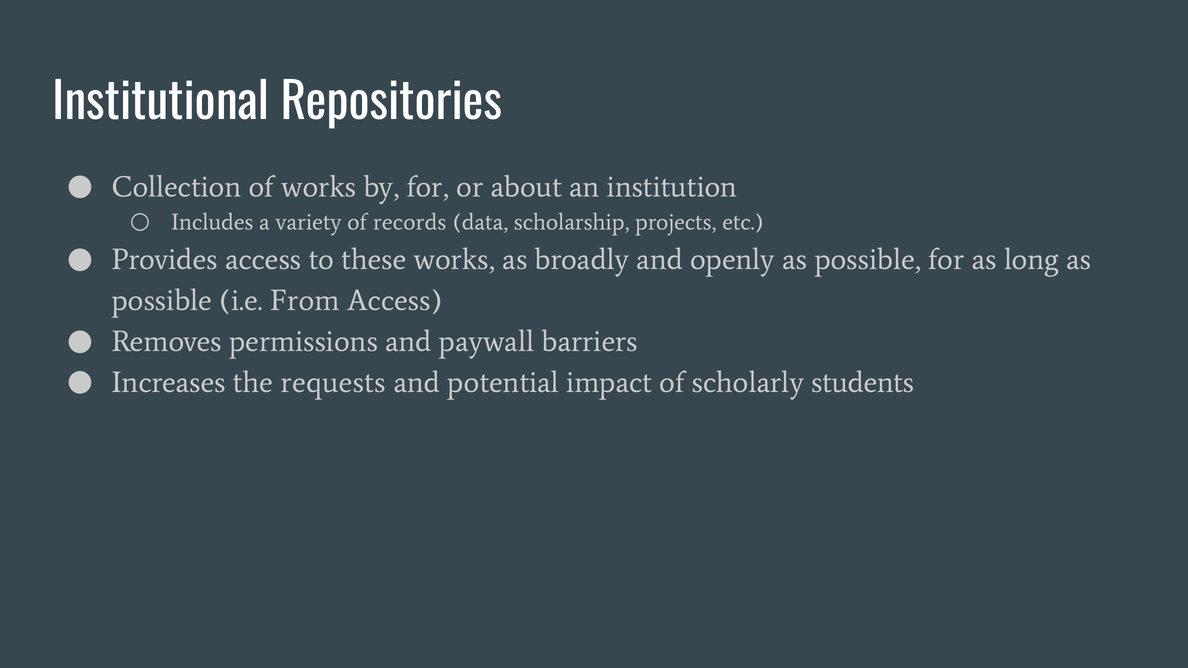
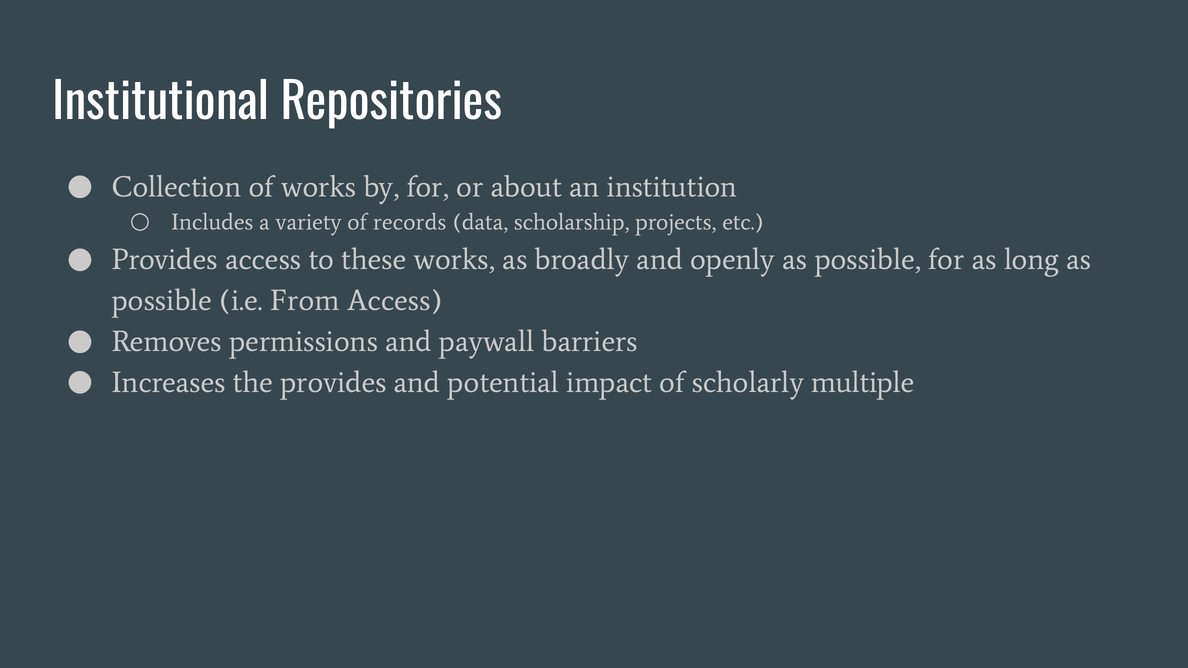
the requests: requests -> provides
students: students -> multiple
